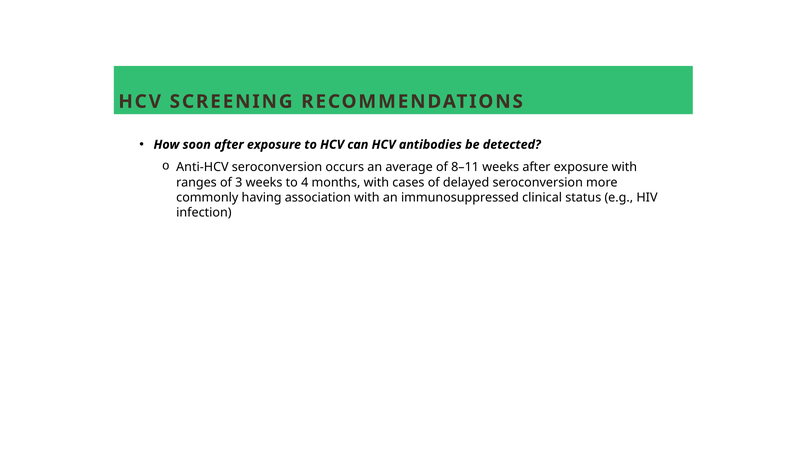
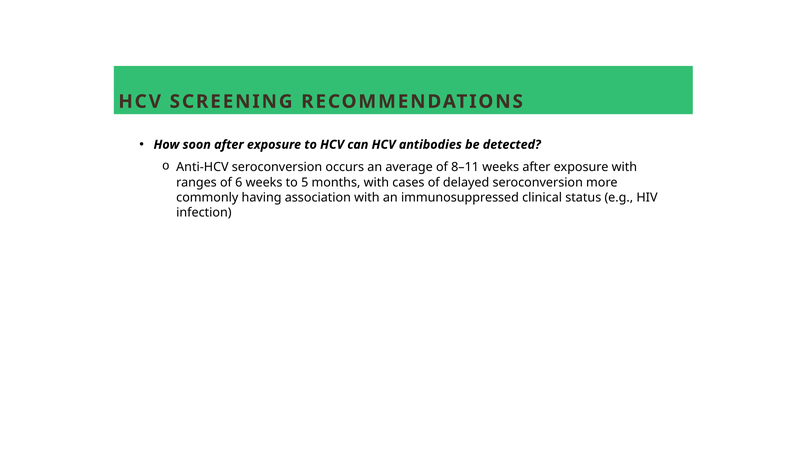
3: 3 -> 6
4: 4 -> 5
